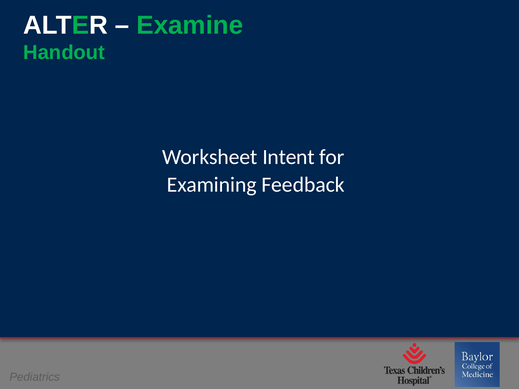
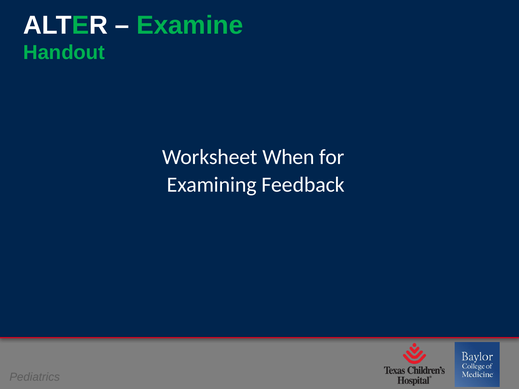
Intent: Intent -> When
